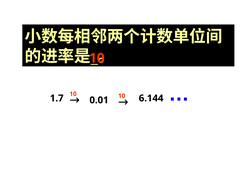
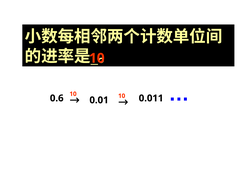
1.7: 1.7 -> 0.6
6.144: 6.144 -> 0.011
